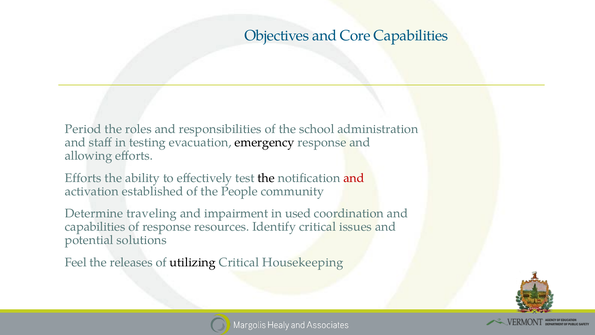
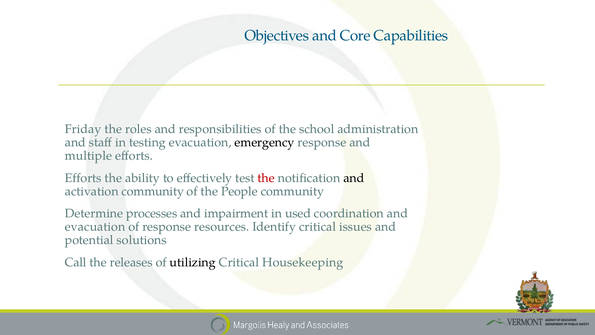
Period: Period -> Friday
allowing: allowing -> multiple
the at (266, 178) colour: black -> red
and at (354, 178) colour: red -> black
activation established: established -> community
traveling: traveling -> processes
capabilities at (95, 227): capabilities -> evacuation
Feel: Feel -> Call
